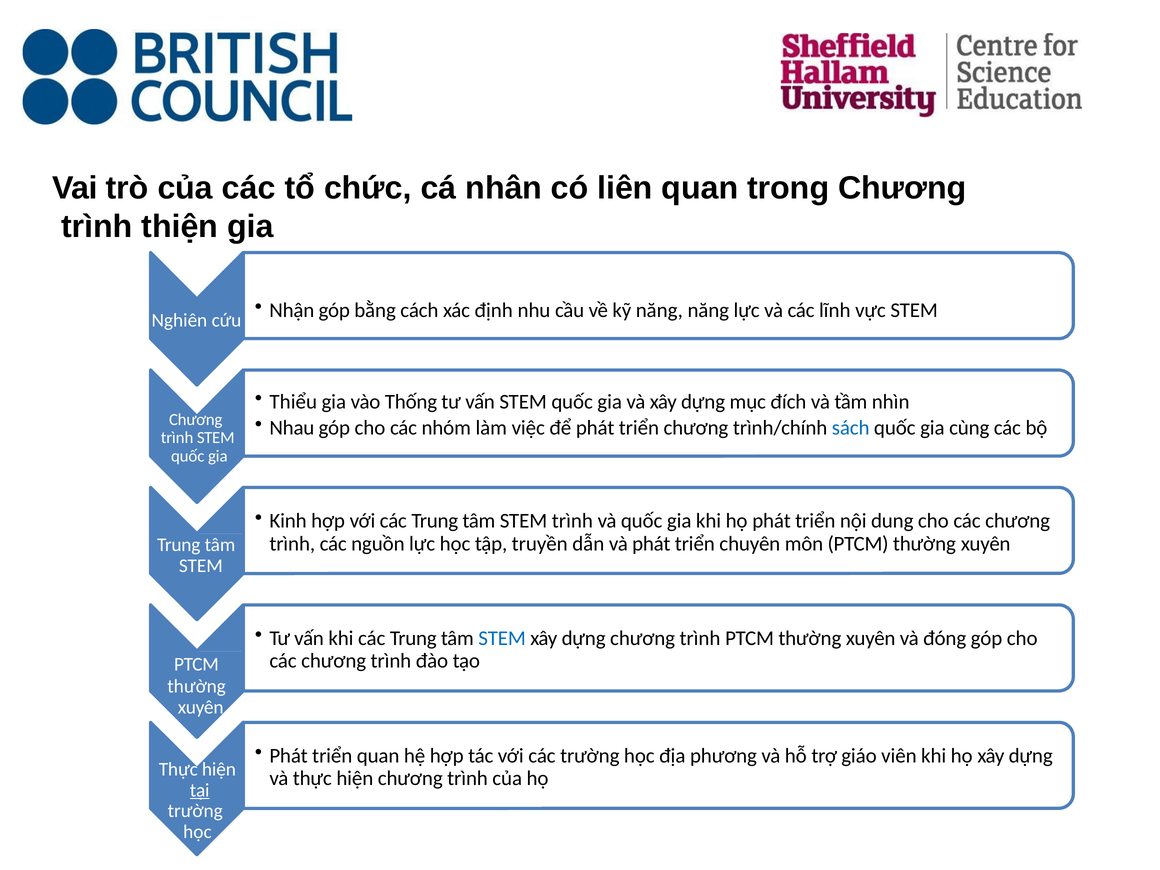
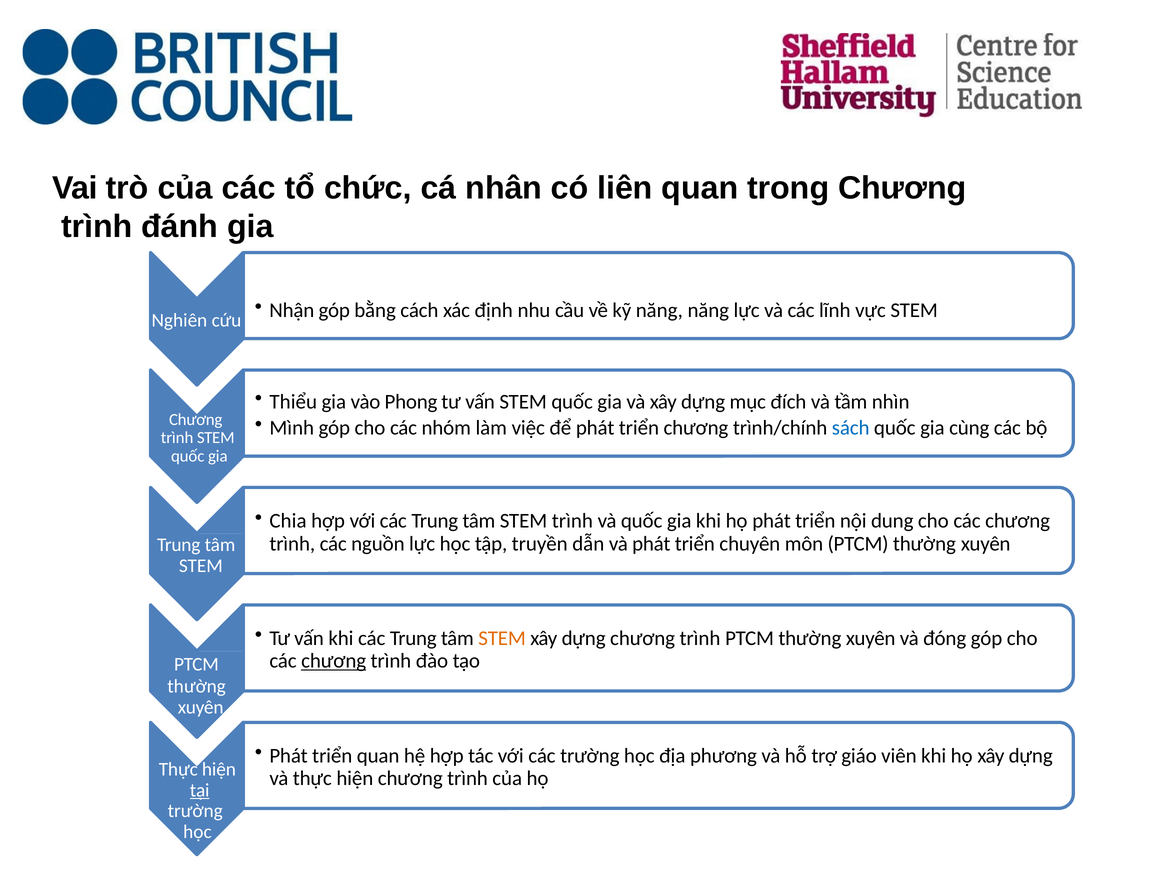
thiện: thiện -> đánh
Thống: Thống -> Phong
Nhau: Nhau -> Mình
Kinh: Kinh -> Chia
STEM at (502, 638) colour: blue -> orange
chương at (334, 661) underline: none -> present
